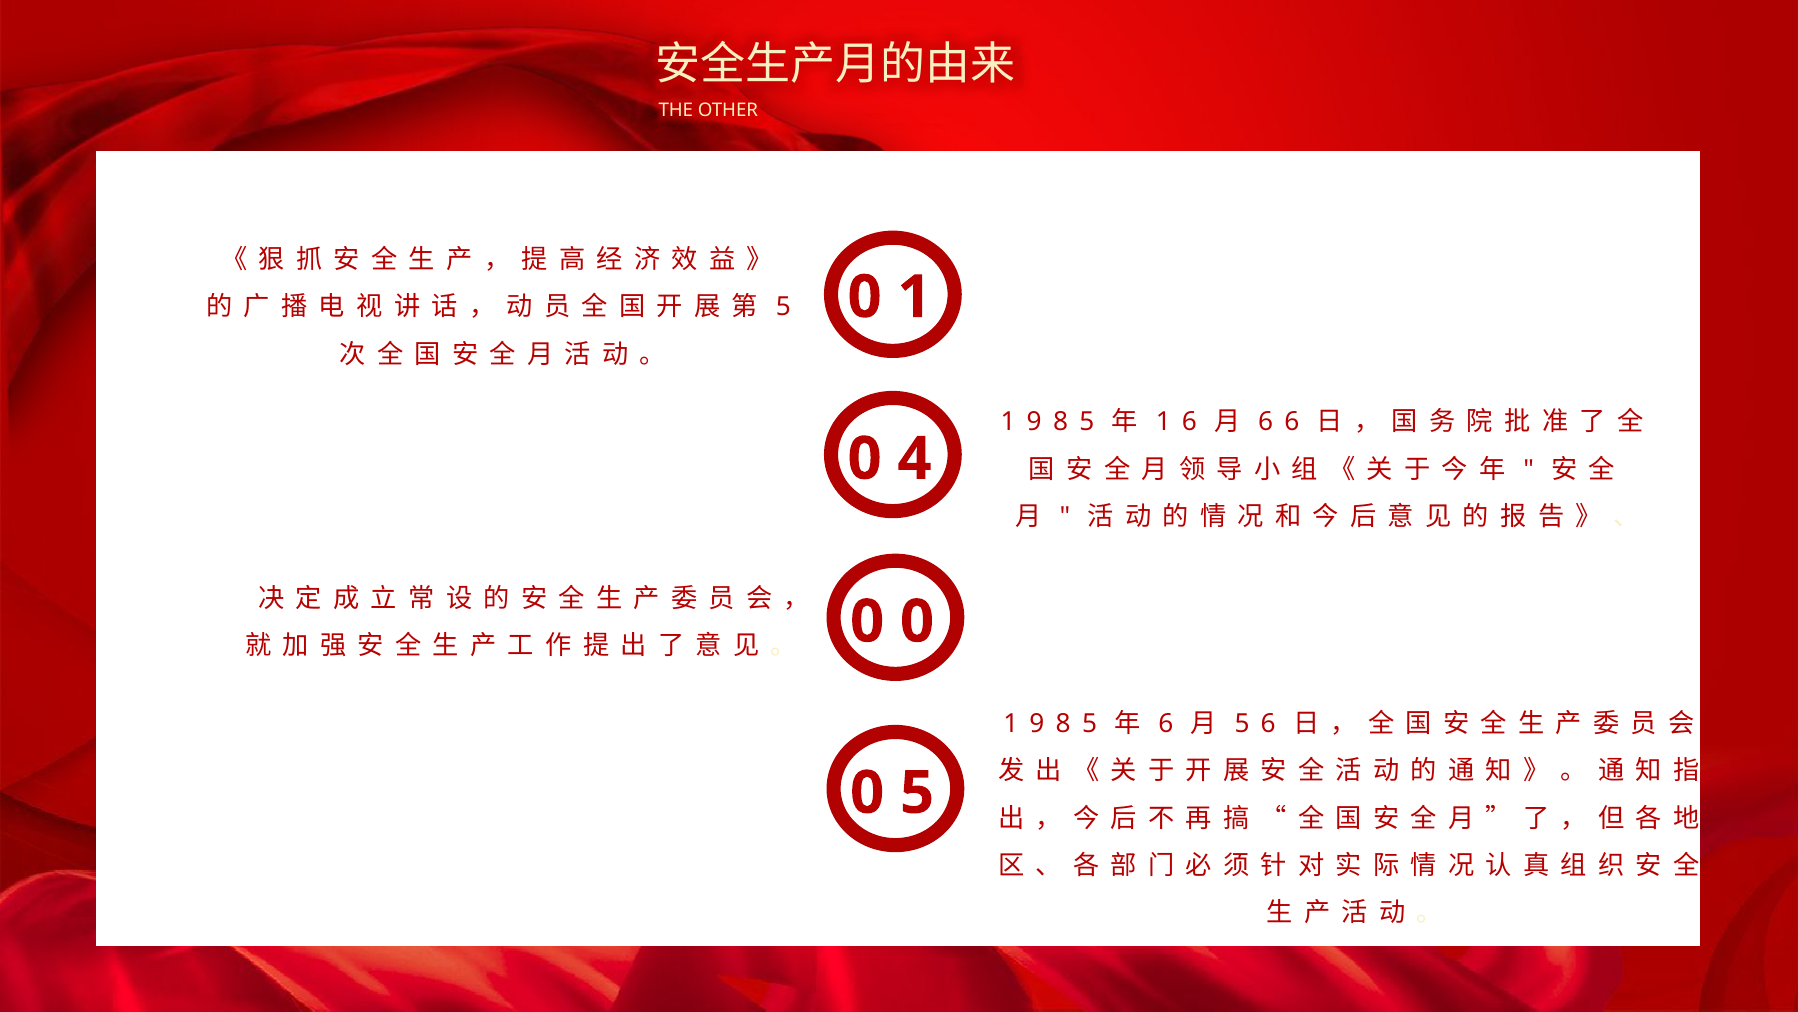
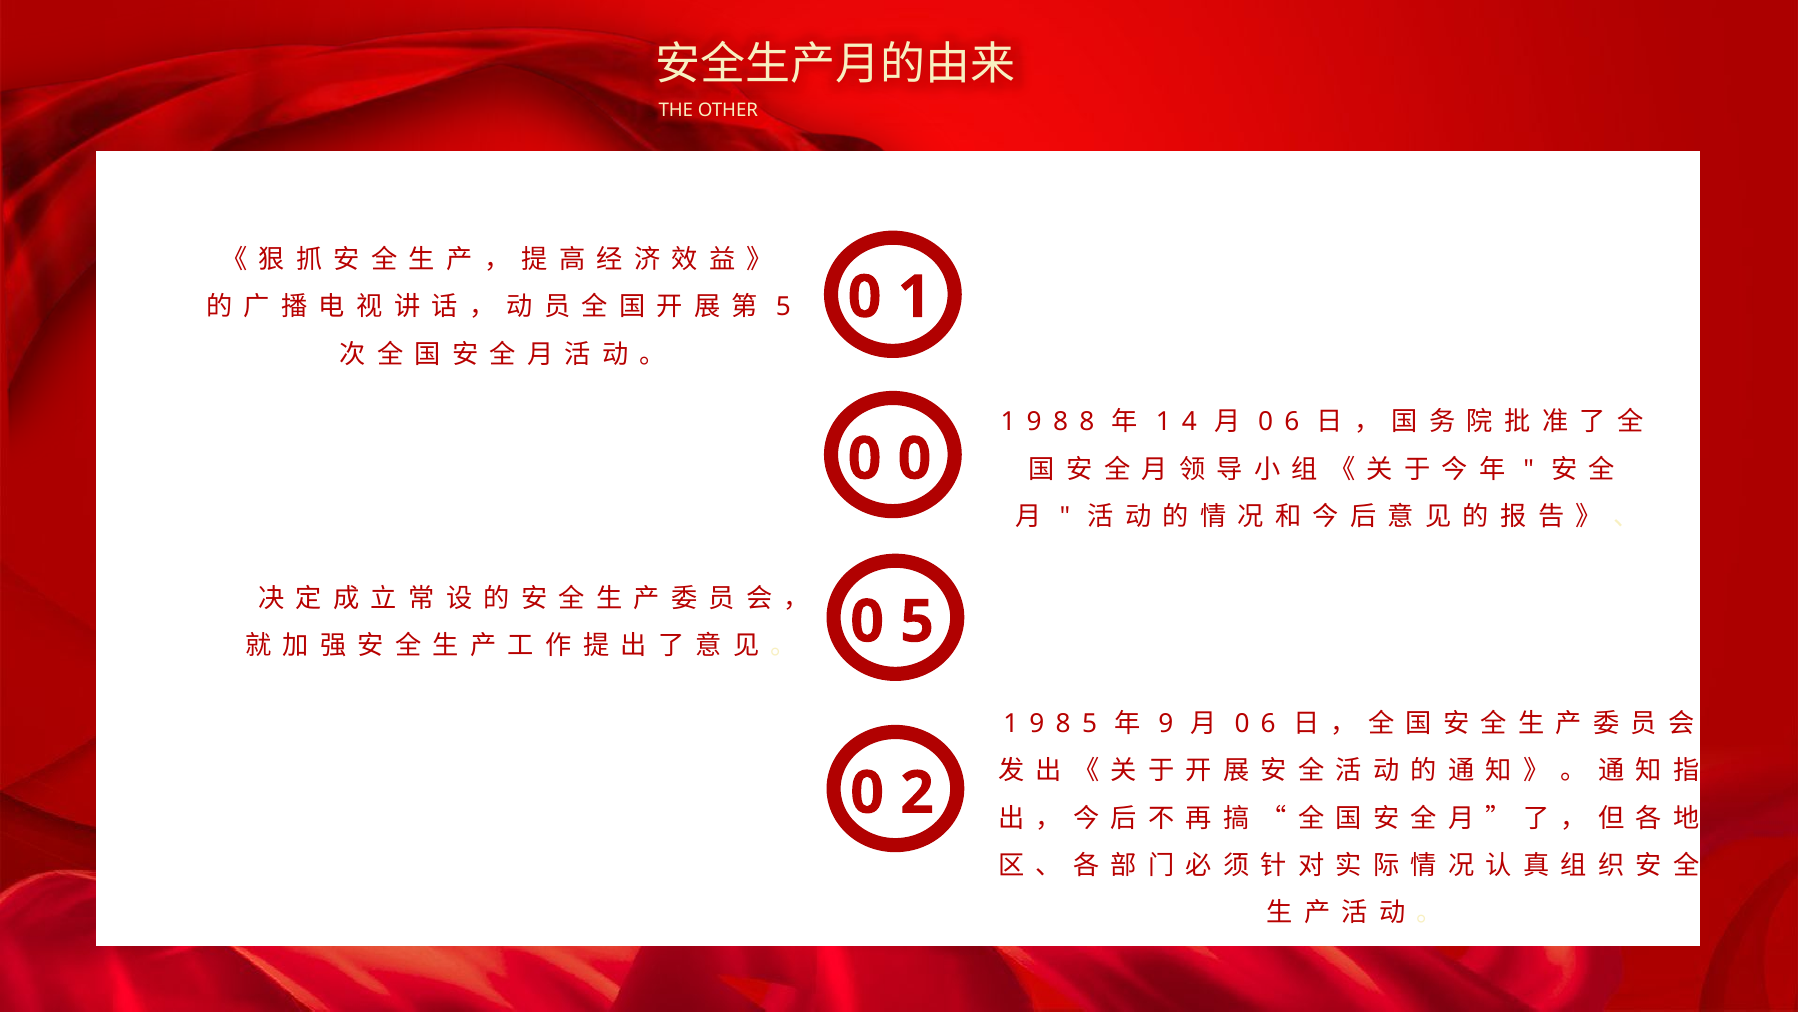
5 at (1087, 422): 5 -> 8
1 6: 6 -> 4
6 at (1266, 422): 6 -> 0
4 at (914, 459): 4 -> 0
0 0: 0 -> 5
6 at (1166, 723): 6 -> 9
5 at (1242, 723): 5 -> 0
0 5: 5 -> 2
